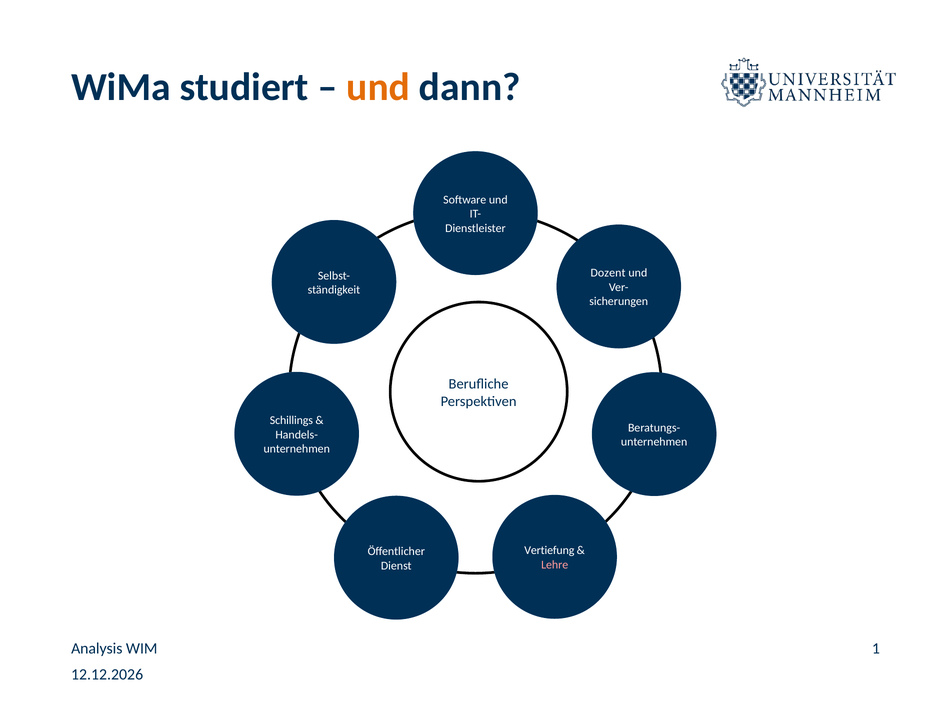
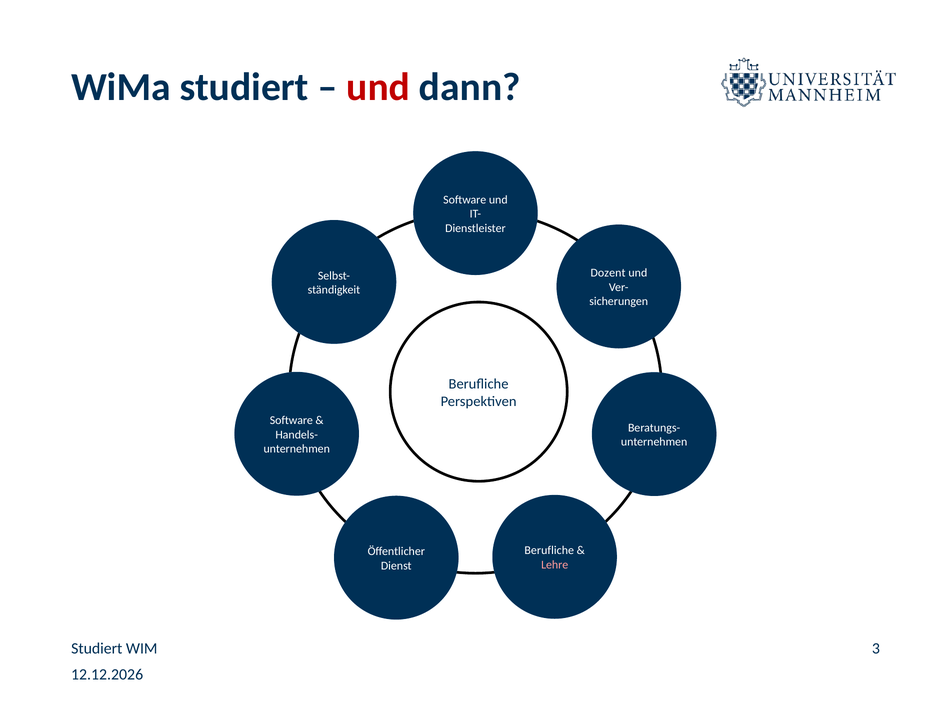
und at (378, 87) colour: orange -> red
Schillings at (291, 420): Schillings -> Software
Vertiefung at (549, 551): Vertiefung -> Berufliche
Analysis at (97, 649): Analysis -> Studiert
1: 1 -> 3
